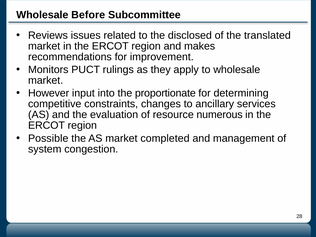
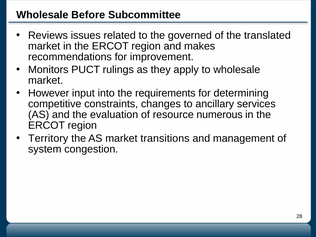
disclosed: disclosed -> governed
proportionate: proportionate -> requirements
Possible: Possible -> Territory
completed: completed -> transitions
